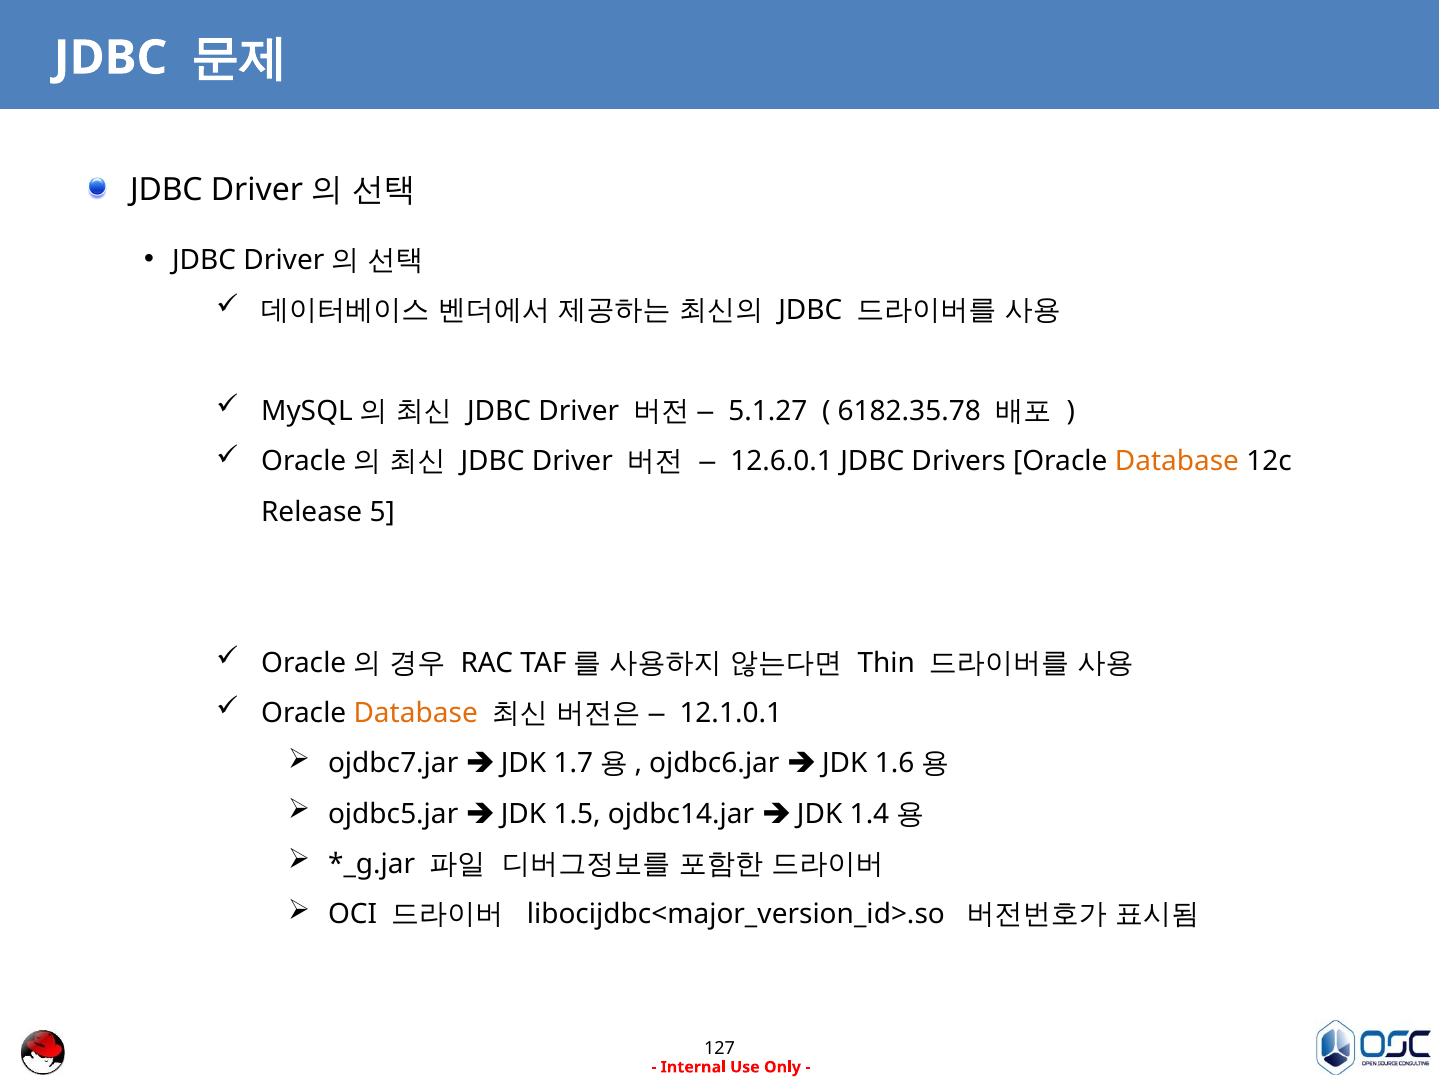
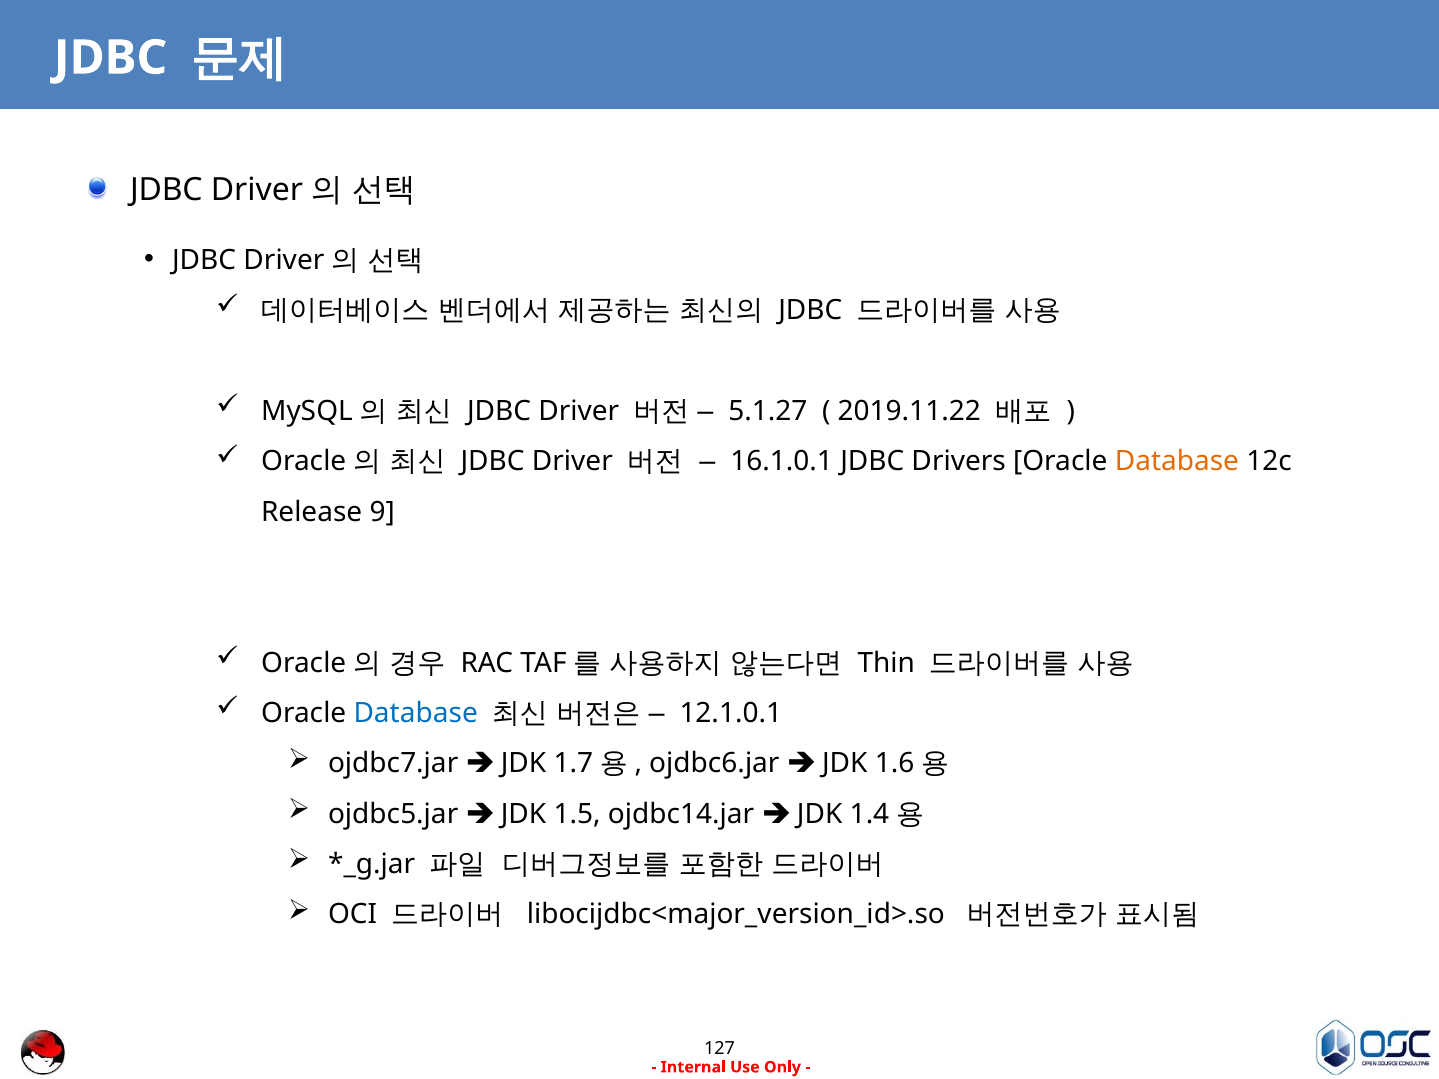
6182.35.78: 6182.35.78 -> 2019.11.22
12.6.0.1: 12.6.0.1 -> 16.1.0.1
5: 5 -> 9
Database at (416, 713) colour: orange -> blue
